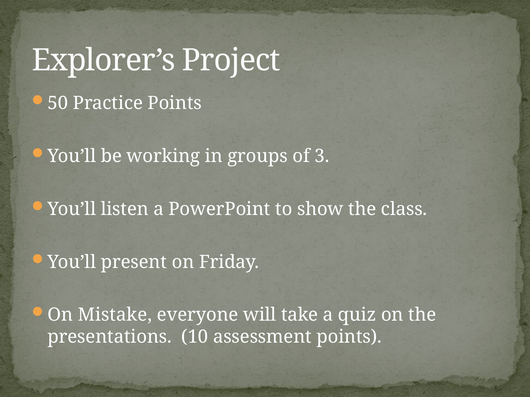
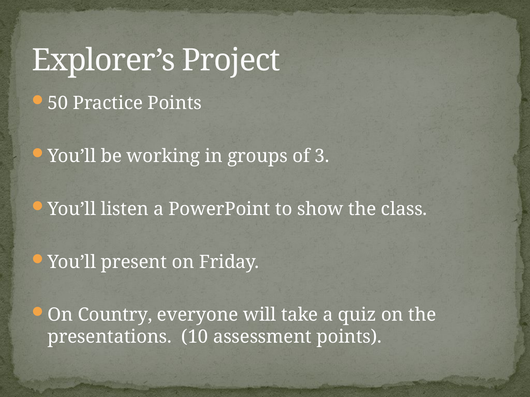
Mistake: Mistake -> Country
